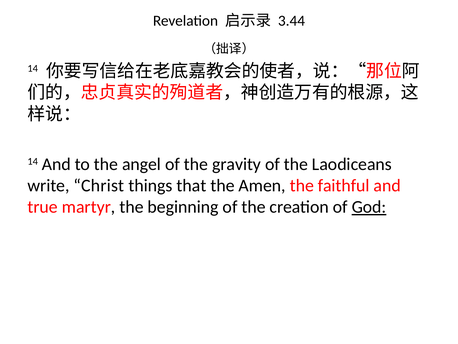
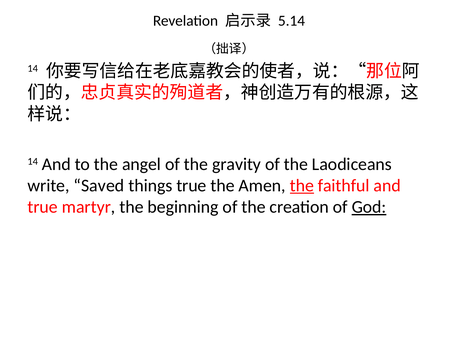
3.44: 3.44 -> 5.14
Christ: Christ -> Saved
things that: that -> true
the at (302, 185) underline: none -> present
